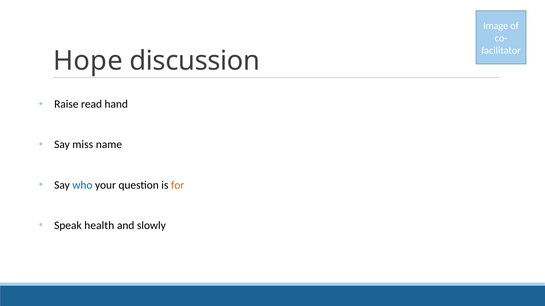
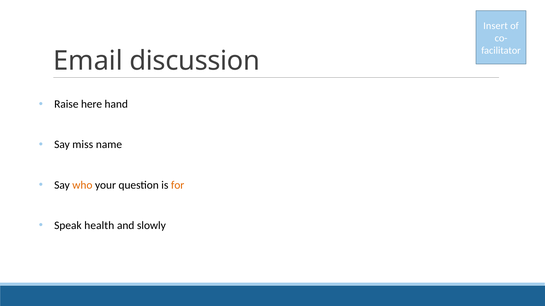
Image: Image -> Insert
Hope: Hope -> Email
read: read -> here
who colour: blue -> orange
